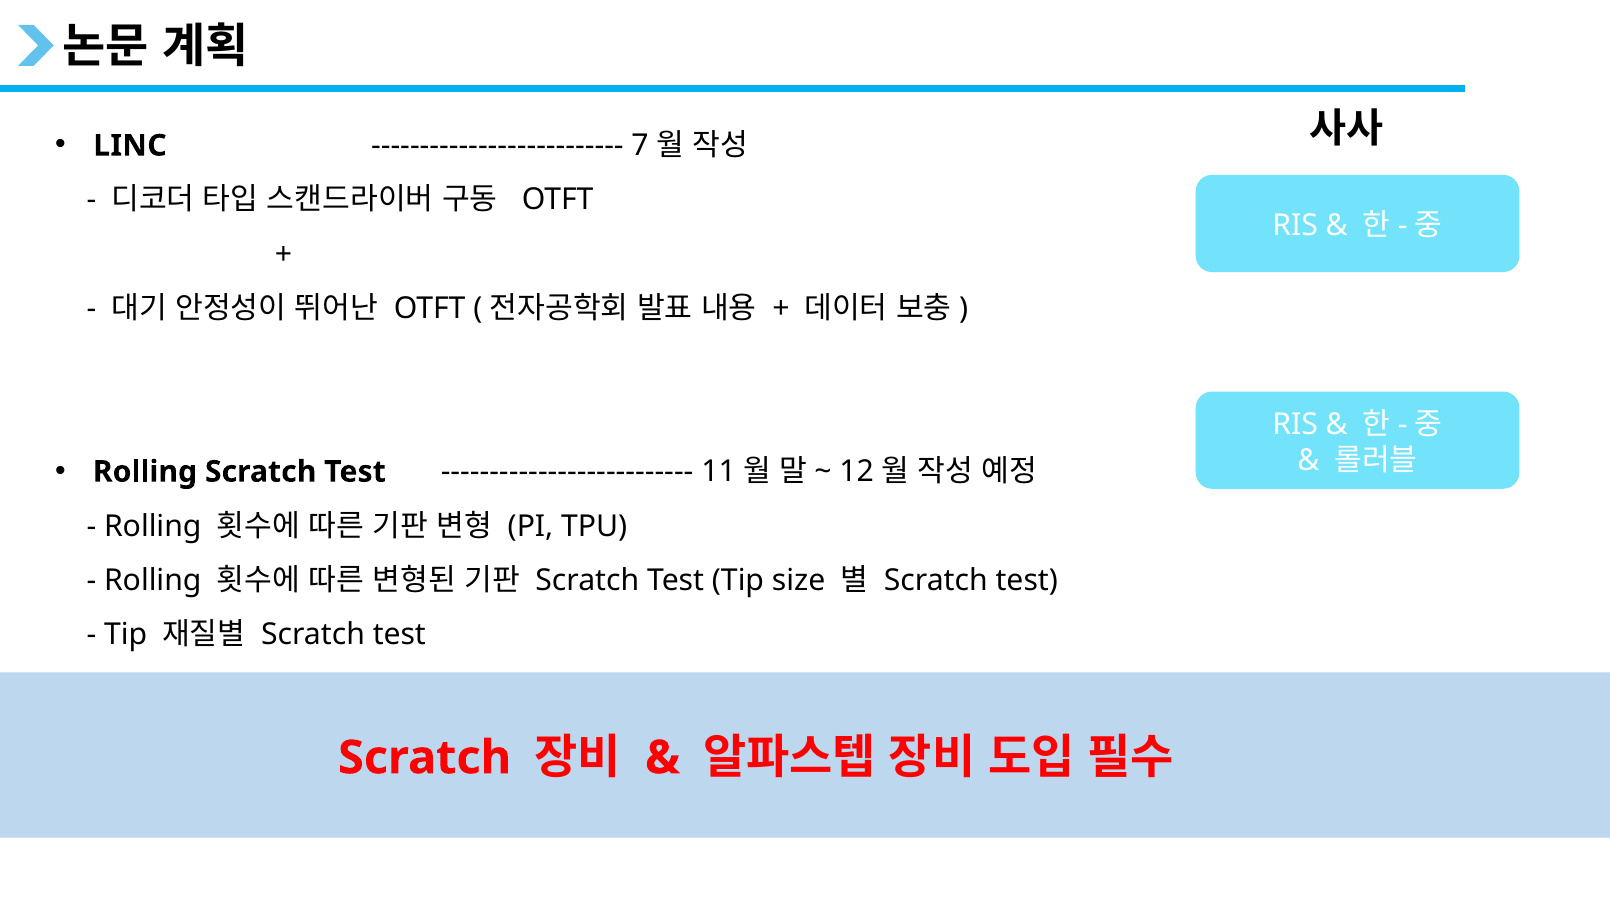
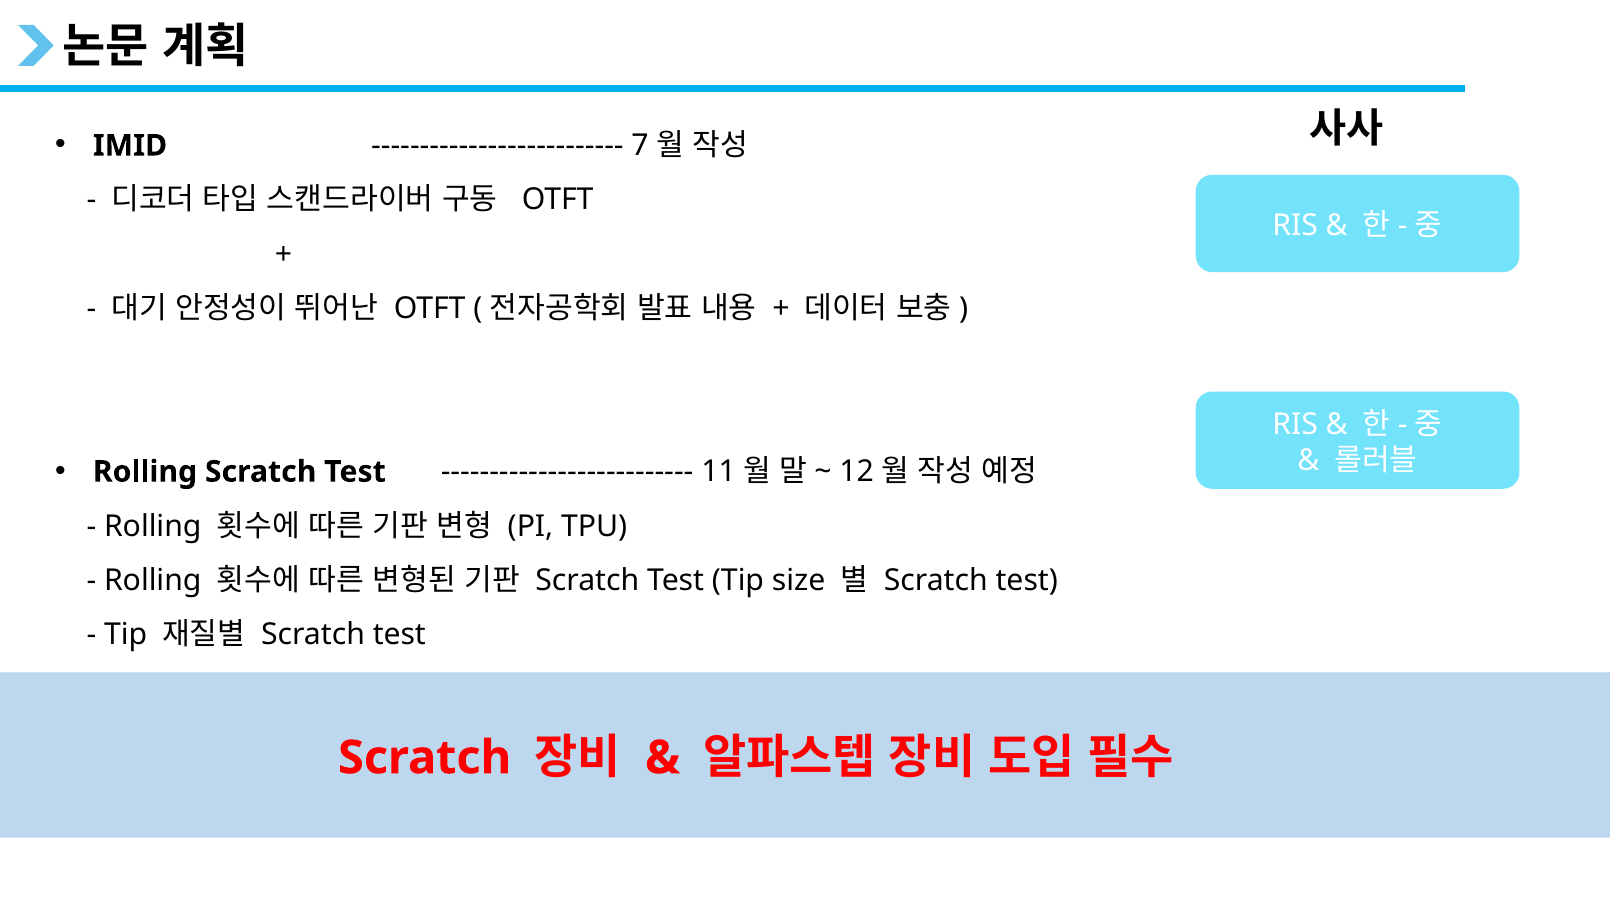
LINC: LINC -> IMID
